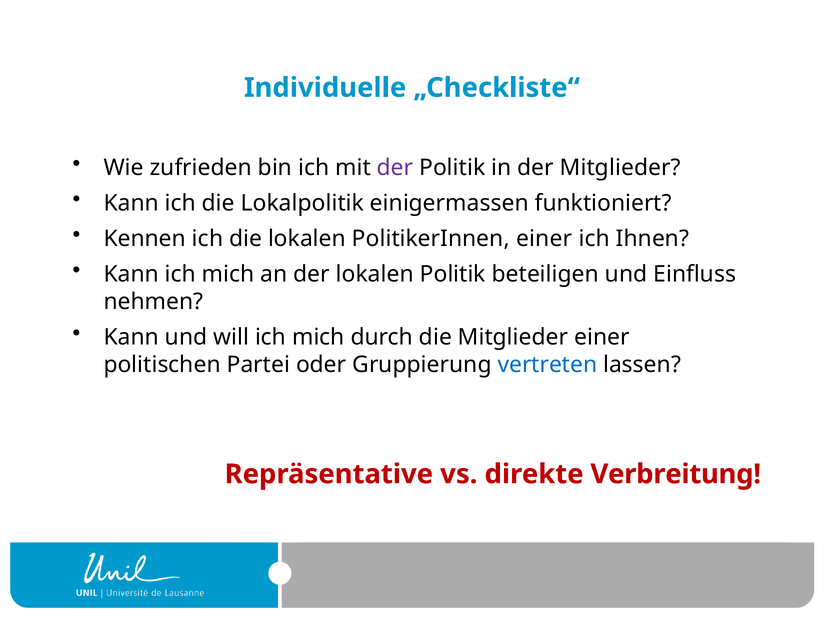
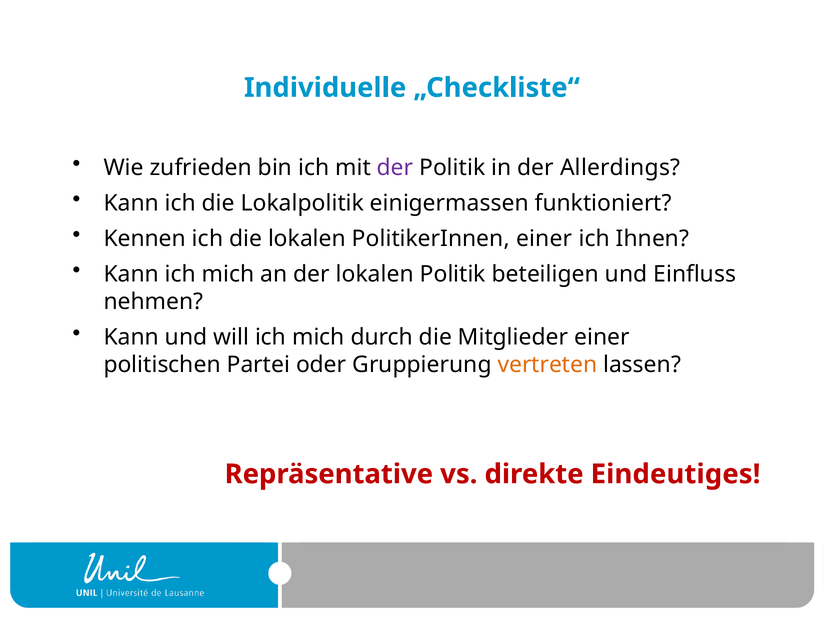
der Mitglieder: Mitglieder -> Allerdings
vertreten colour: blue -> orange
Verbreitung: Verbreitung -> Eindeutiges
